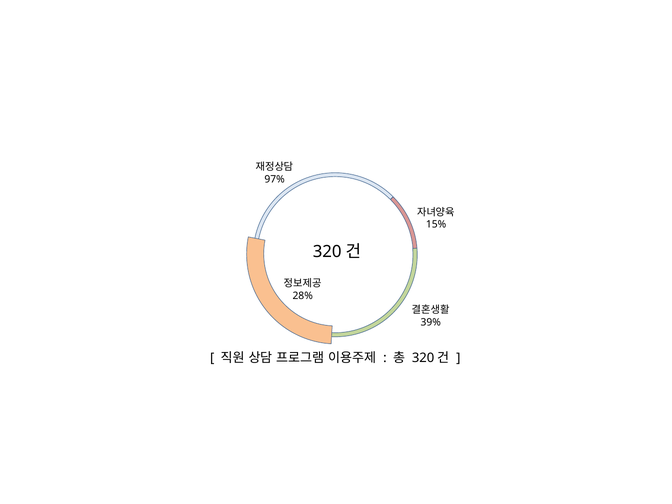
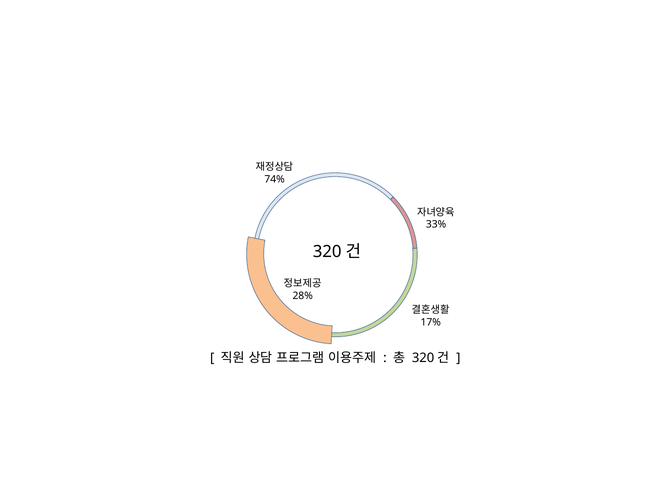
97%: 97% -> 74%
15%: 15% -> 33%
39%: 39% -> 17%
